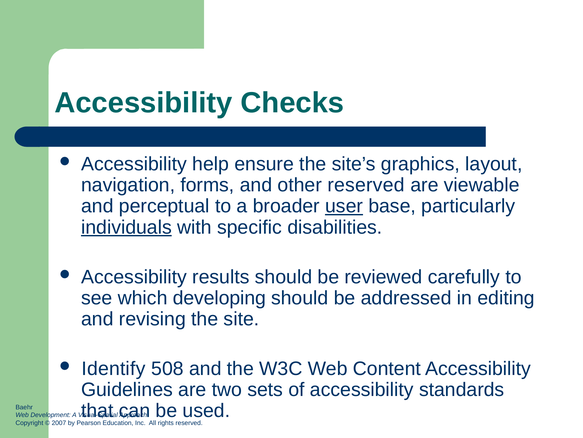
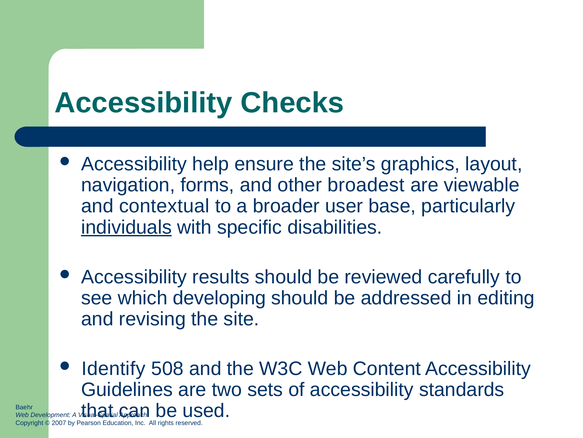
other reserved: reserved -> broadest
perceptual: perceptual -> contextual
user underline: present -> none
